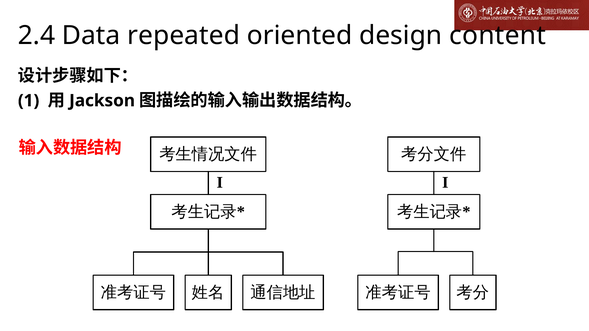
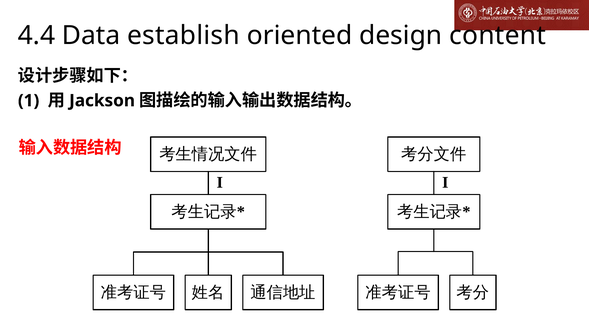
2.4: 2.4 -> 4.4
repeated: repeated -> establish
